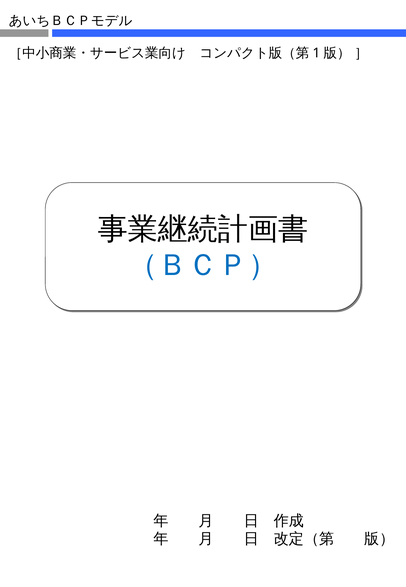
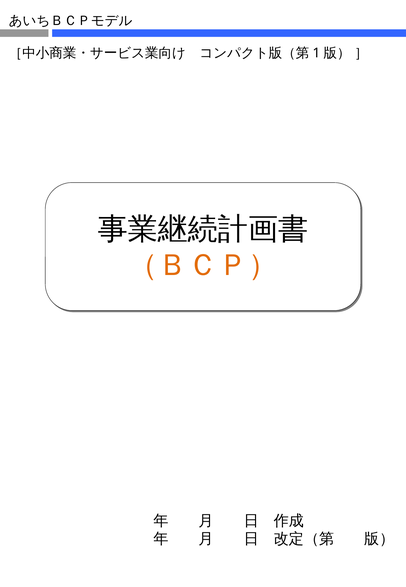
（ＢＣＰ） colour: blue -> orange
